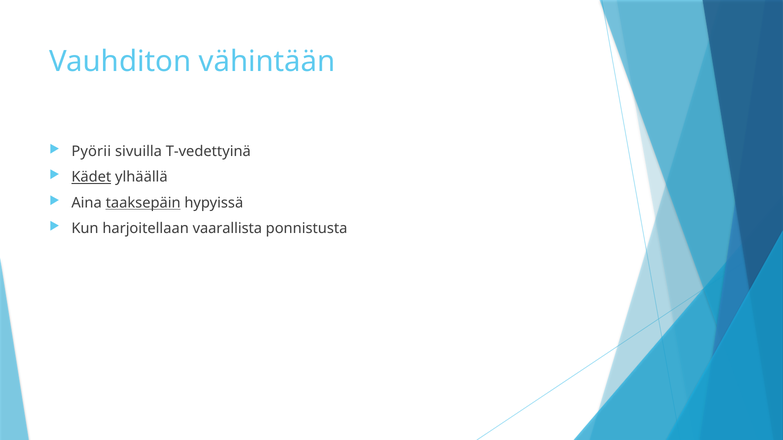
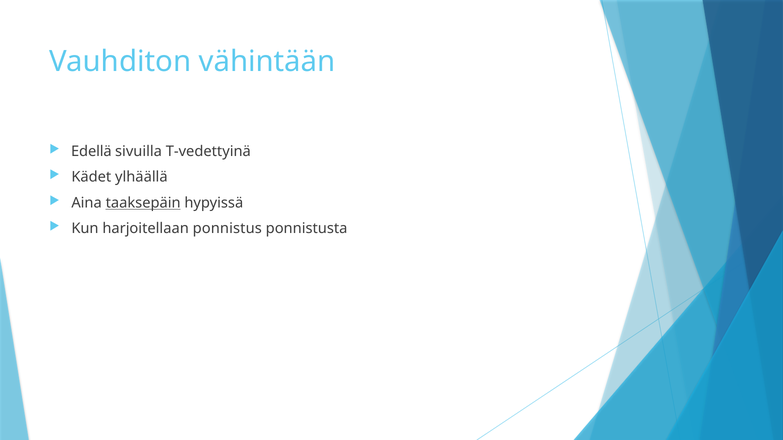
Pyörii: Pyörii -> Edellä
Kädet underline: present -> none
vaarallista: vaarallista -> ponnistus
